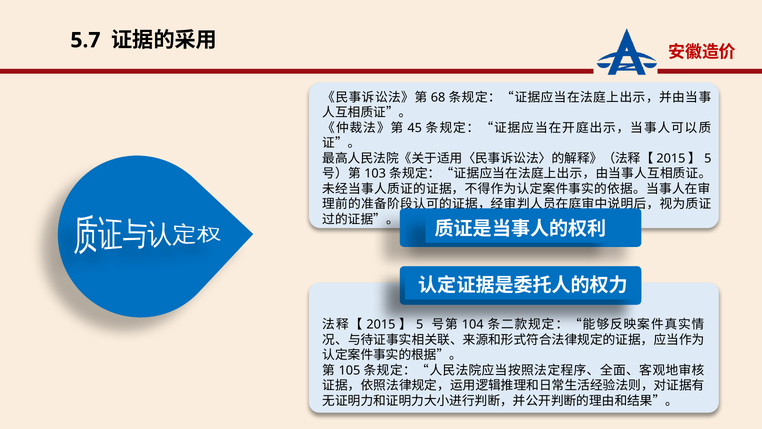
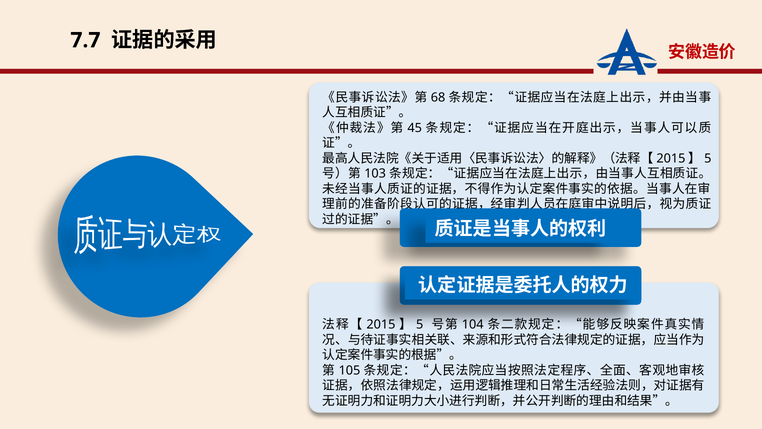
5.7: 5.7 -> 7.7
